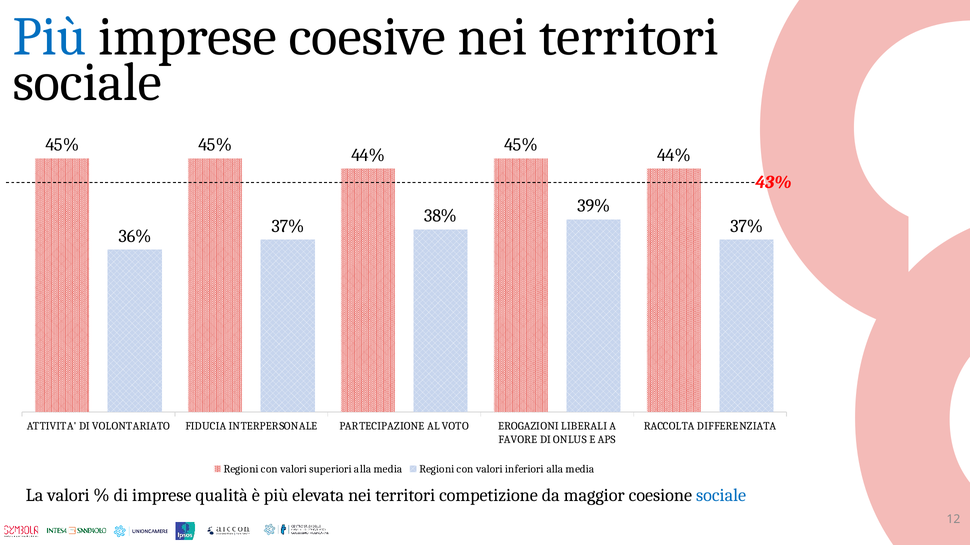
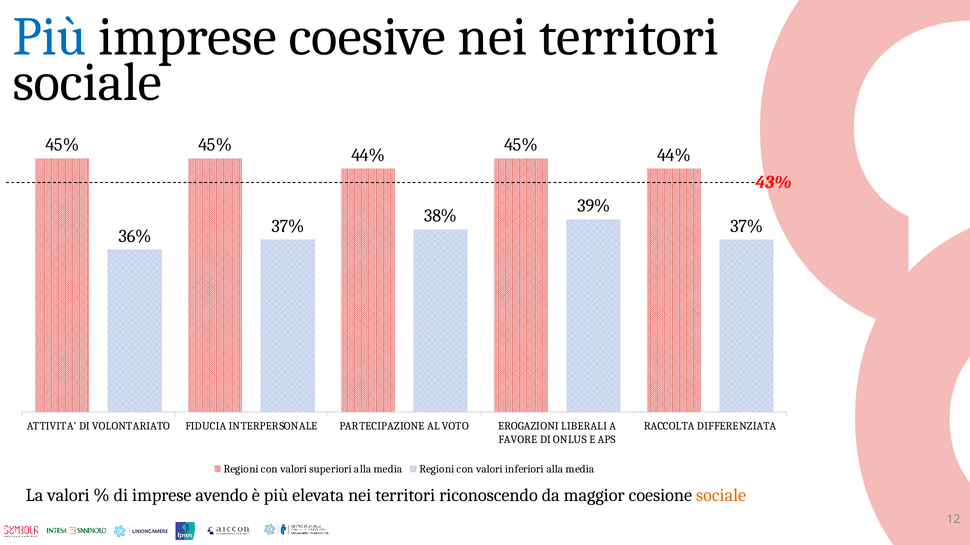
qualità: qualità -> avendo
competizione: competizione -> riconoscendo
sociale at (721, 496) colour: blue -> orange
